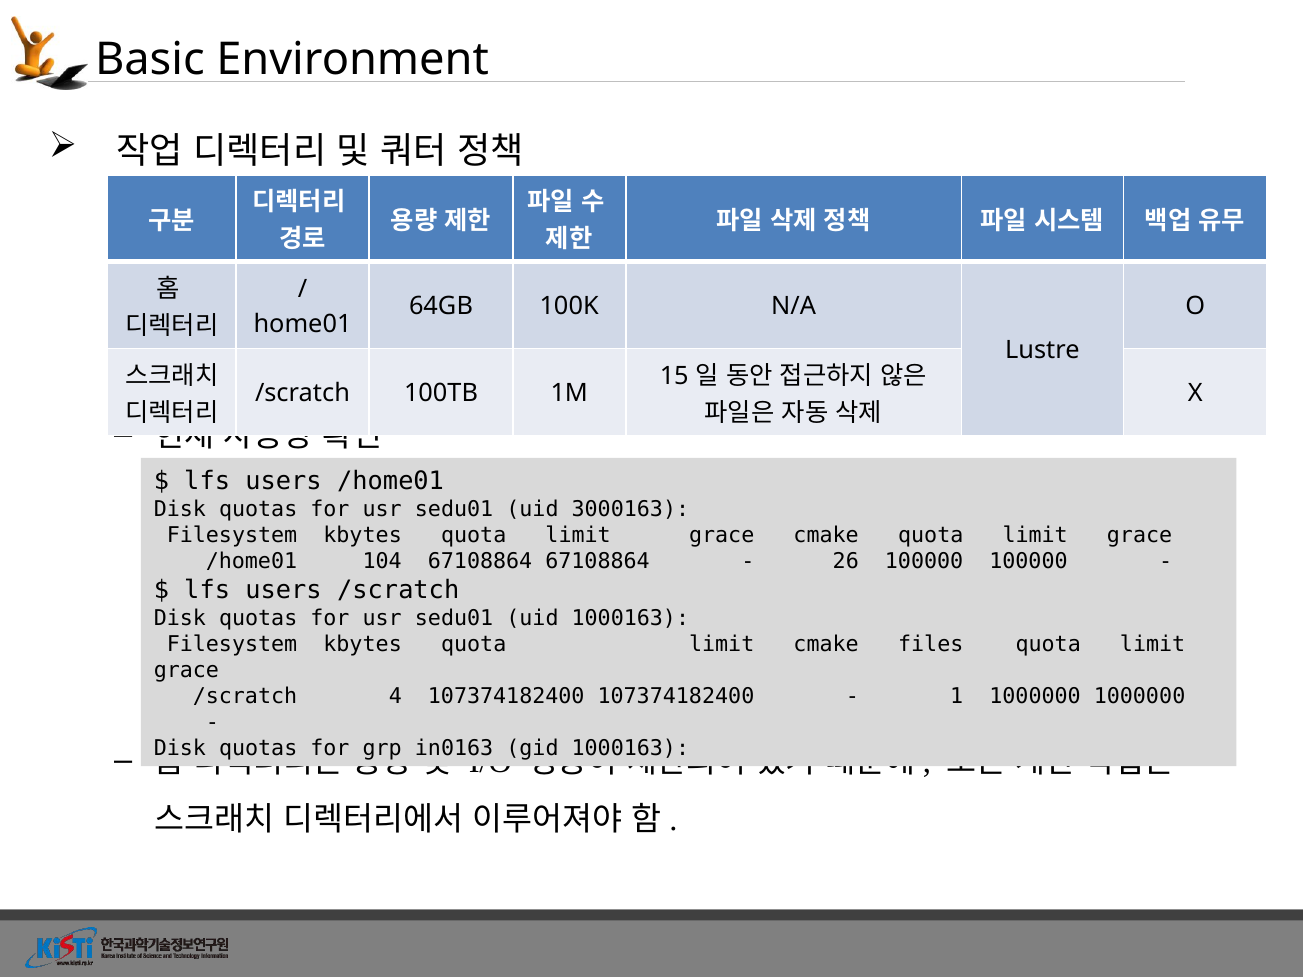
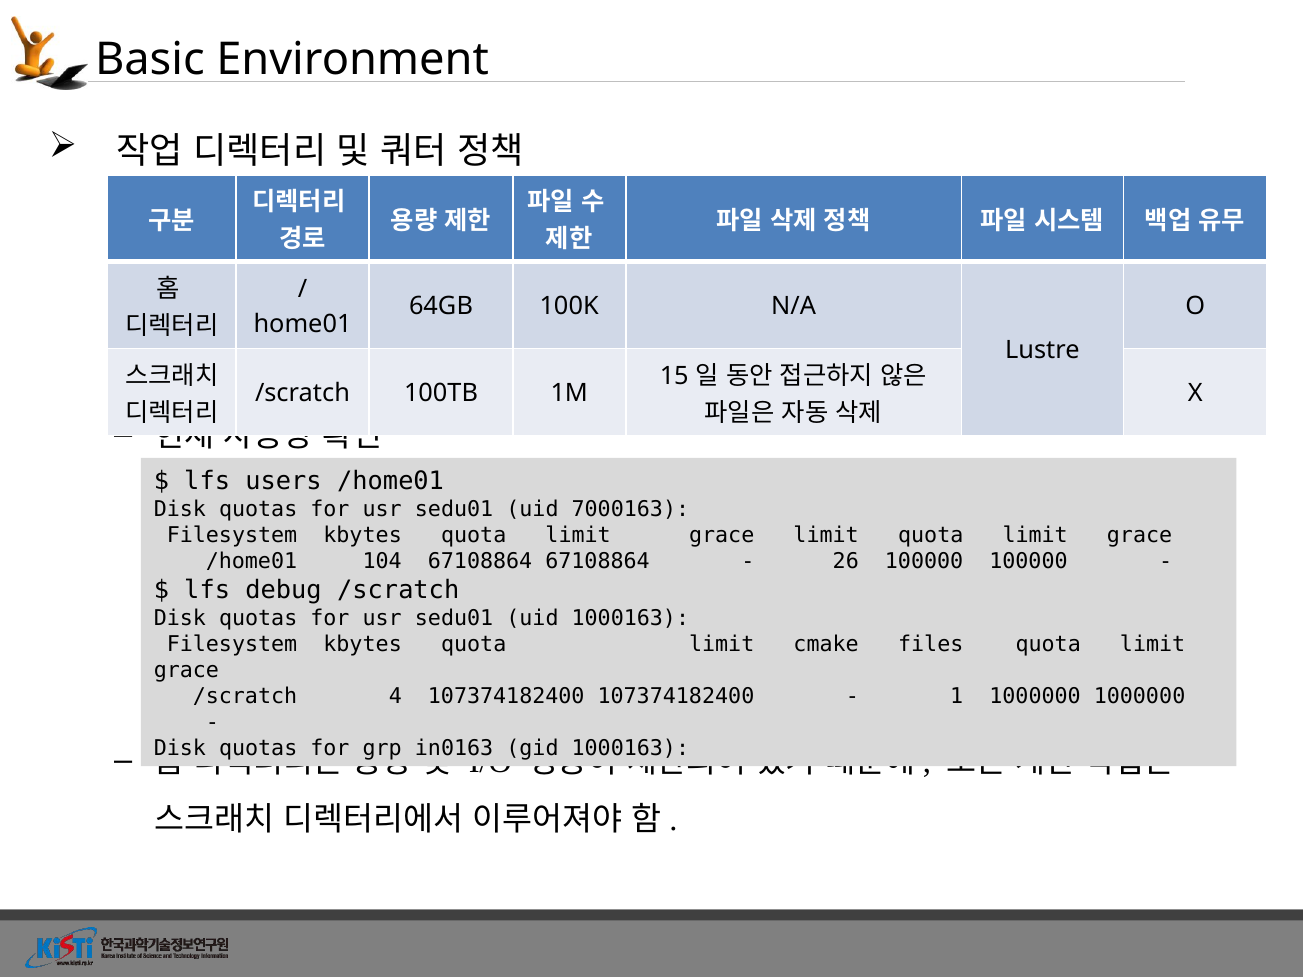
3000163: 3000163 -> 7000163
grace cmake: cmake -> limit
users at (284, 590): users -> debug
